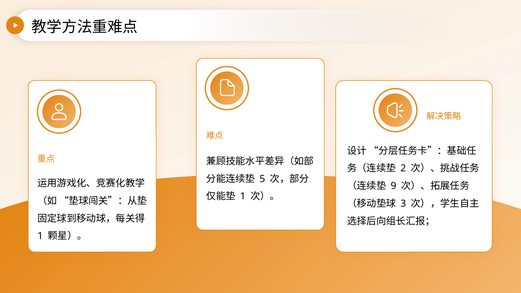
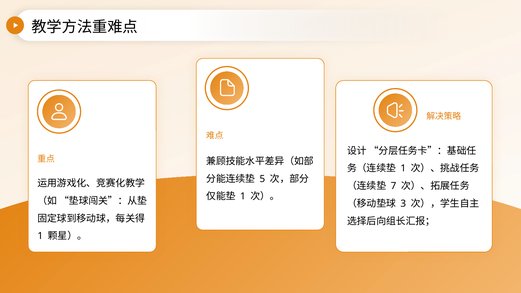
2 at (403, 168): 2 -> 1
9: 9 -> 7
